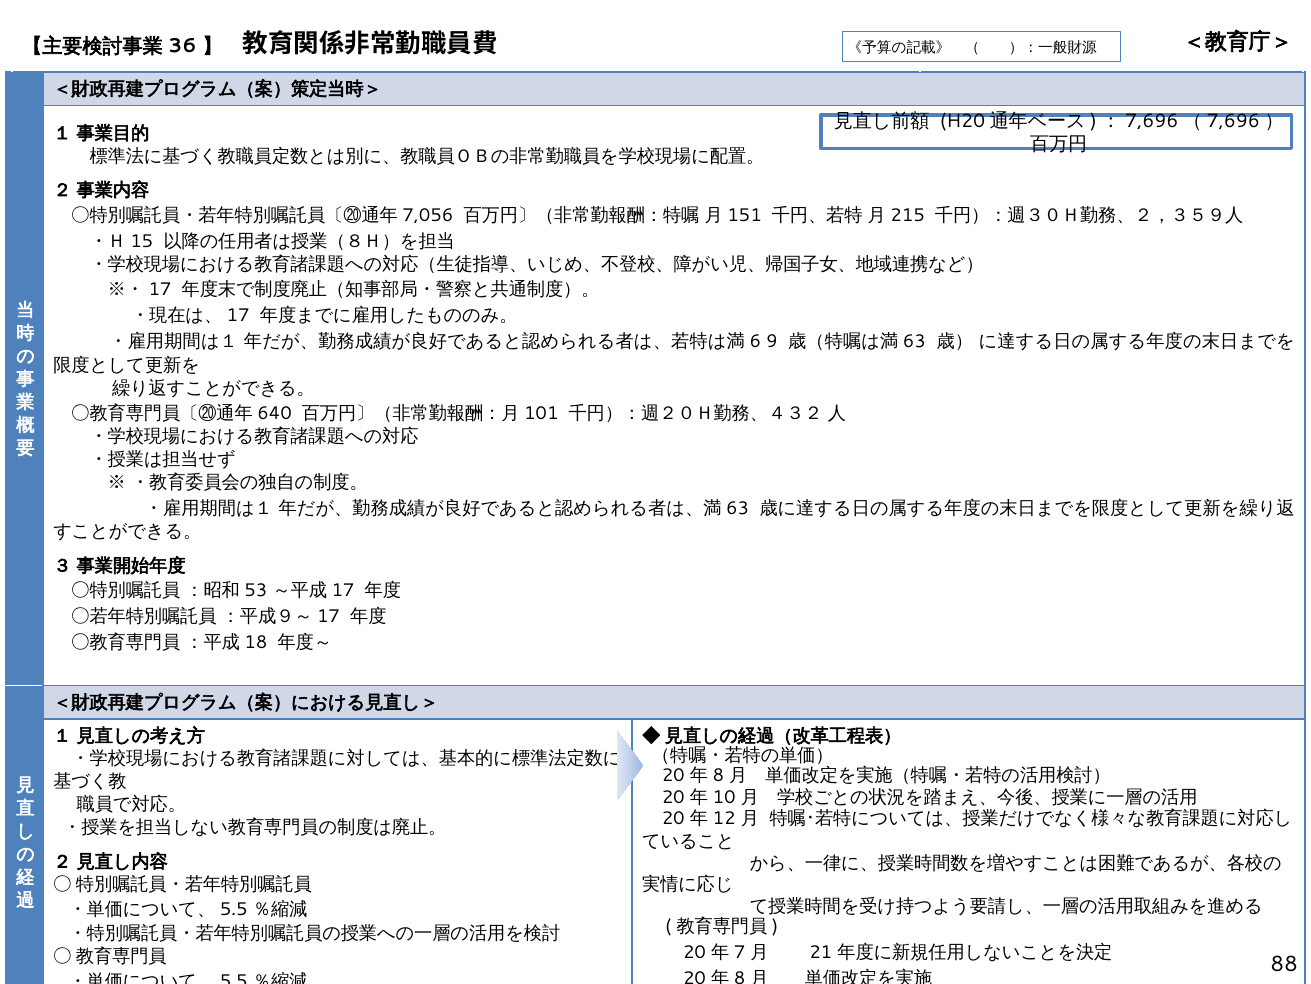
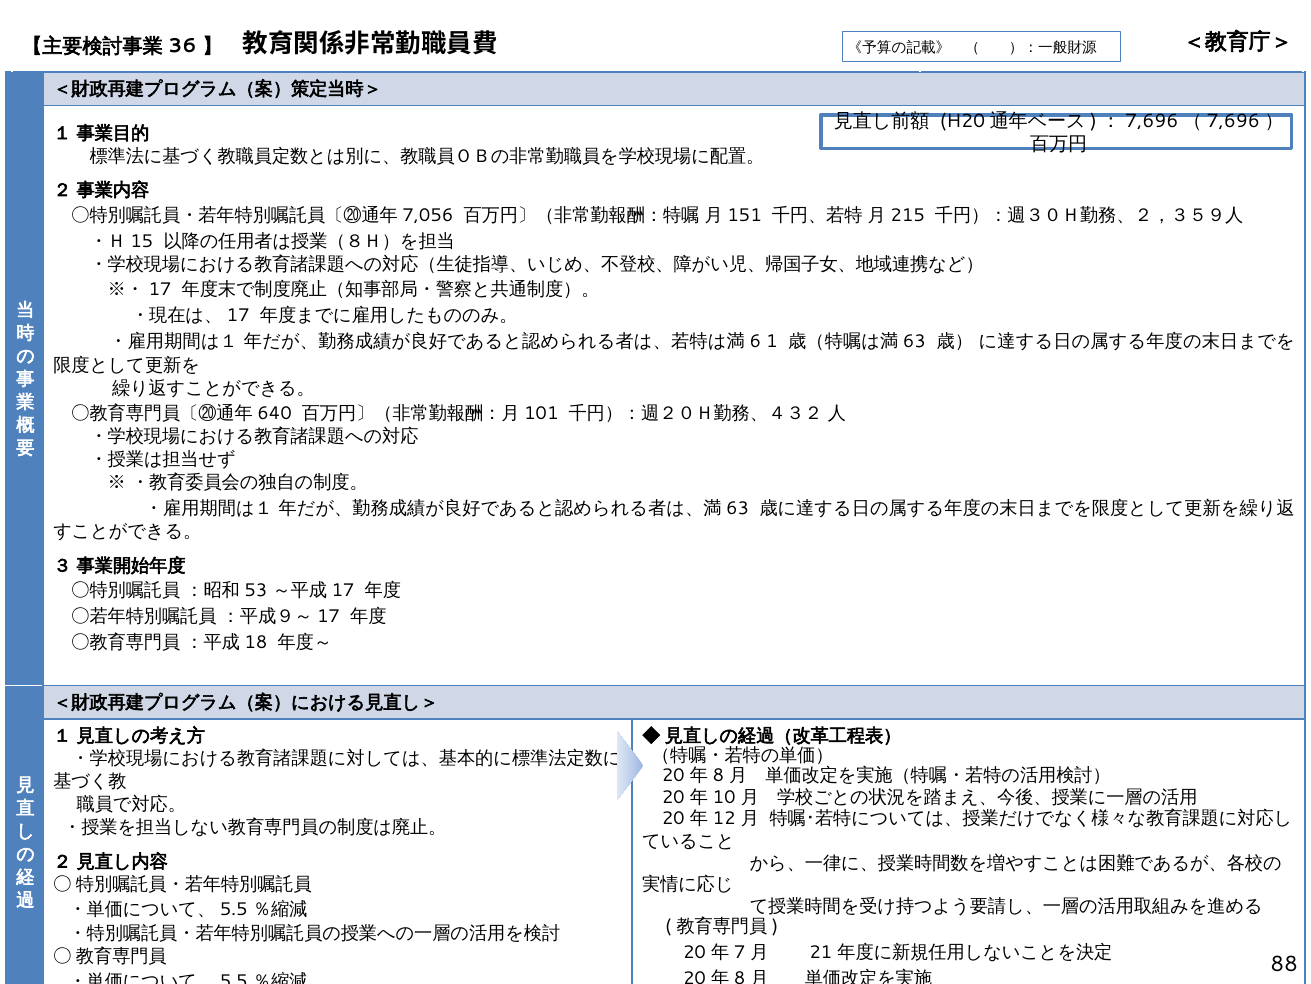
9: 9 -> 1
